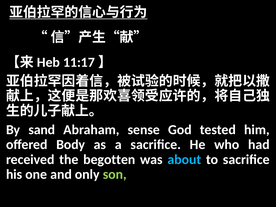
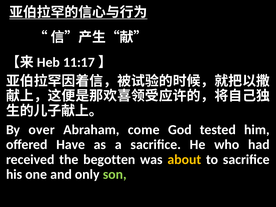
sand: sand -> over
sense: sense -> come
Body: Body -> Have
about colour: light blue -> yellow
